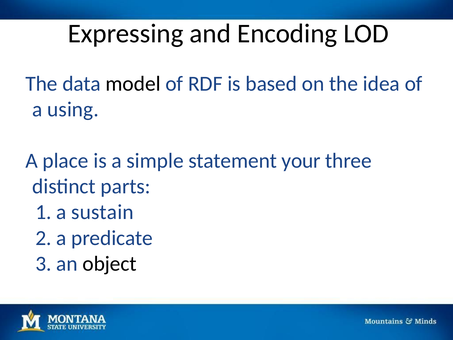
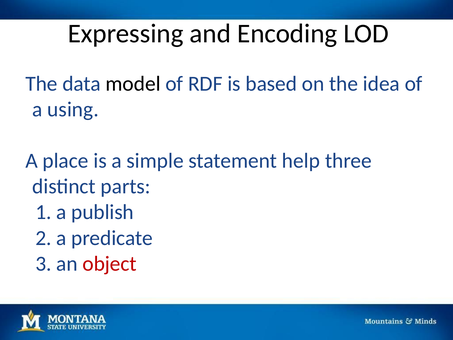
your: your -> help
sustain: sustain -> publish
object colour: black -> red
